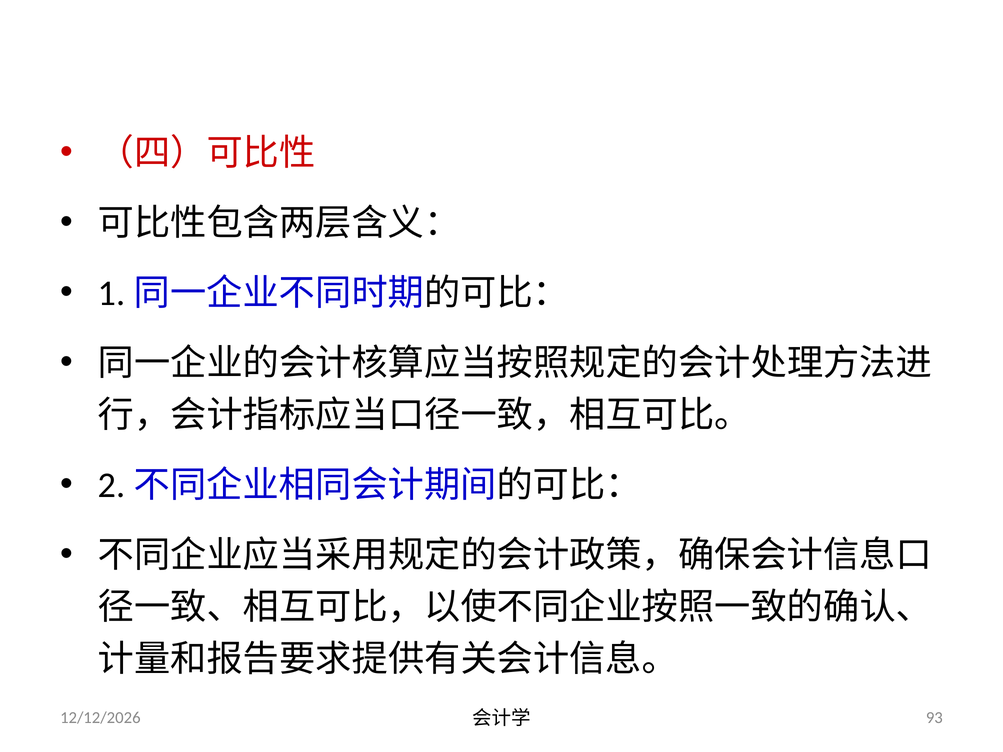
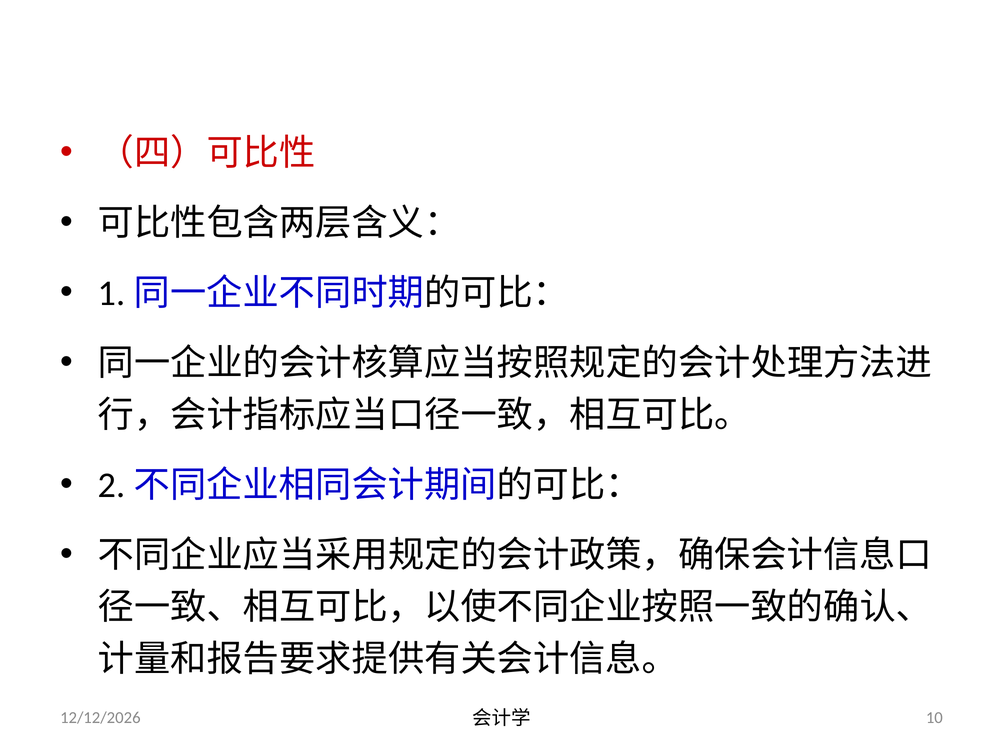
93: 93 -> 10
